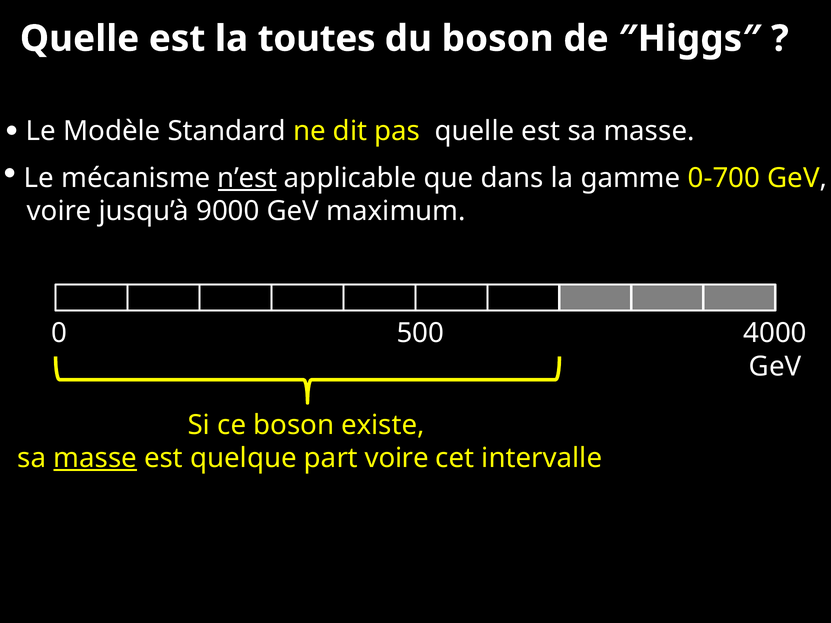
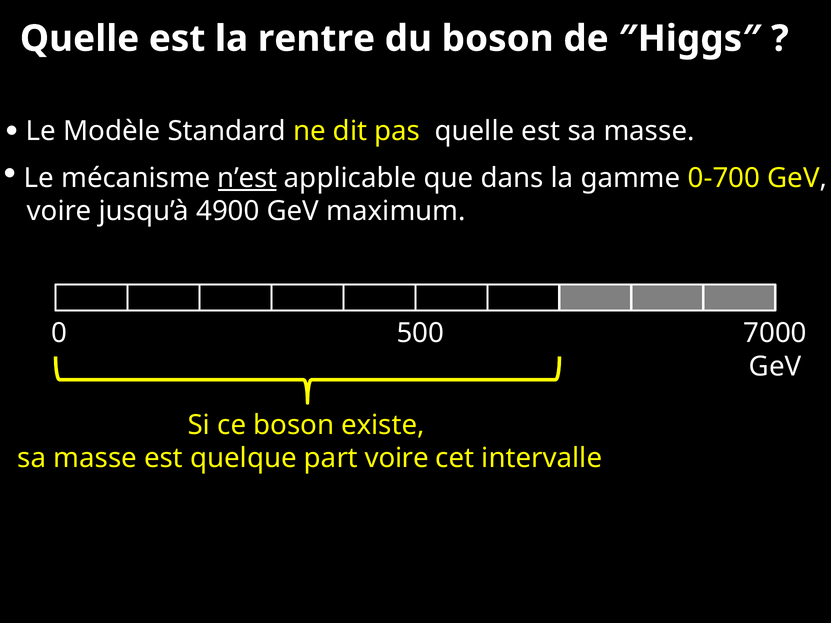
toutes: toutes -> rentre
9000: 9000 -> 4900
4000: 4000 -> 7000
masse at (95, 458) underline: present -> none
